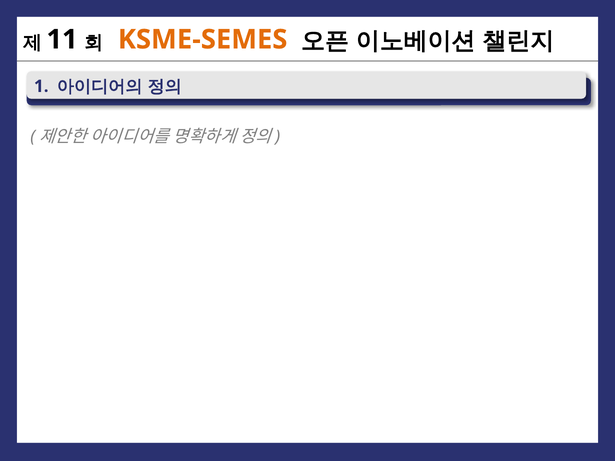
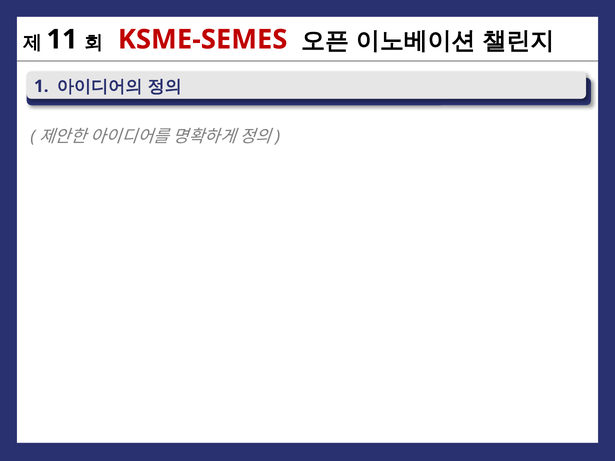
KSME-SEMES colour: orange -> red
